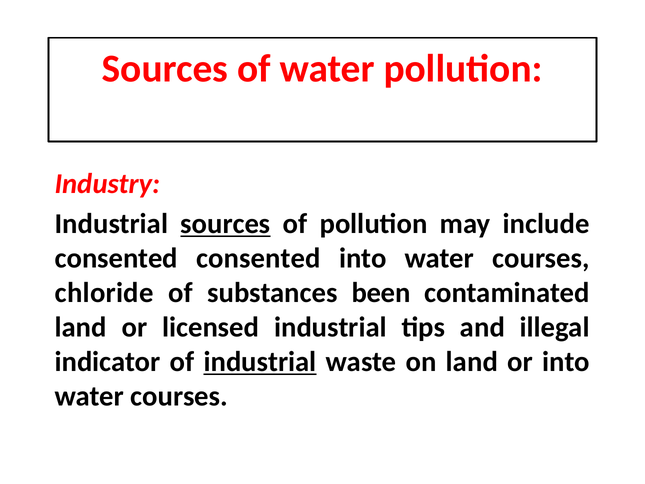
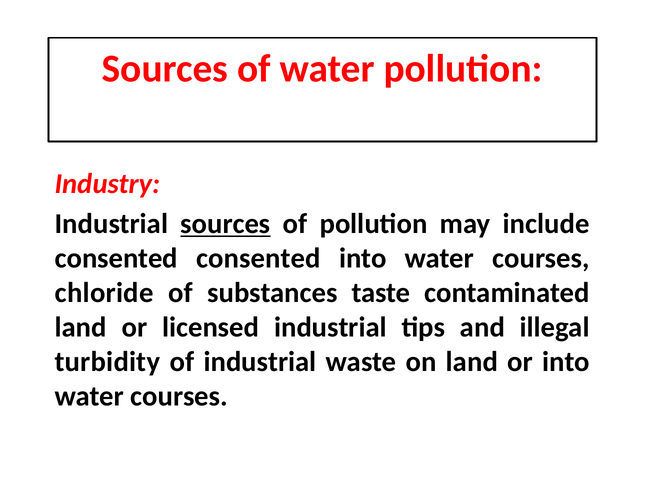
been: been -> taste
indicator: indicator -> turbidity
industrial at (260, 362) underline: present -> none
